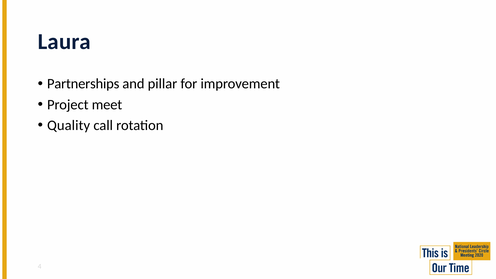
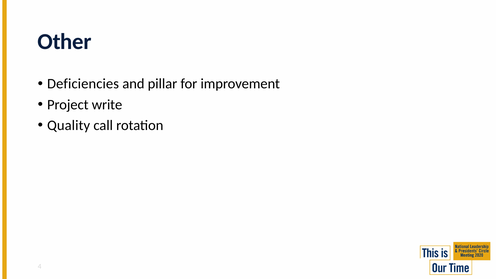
Laura: Laura -> Other
Partnerships: Partnerships -> Deficiencies
meet: meet -> write
